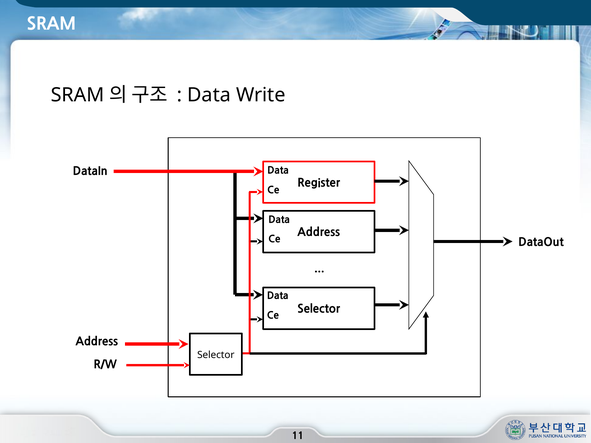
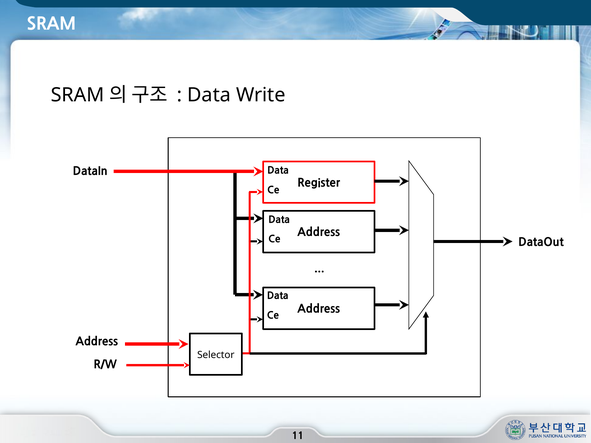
Selector at (319, 309): Selector -> Address
